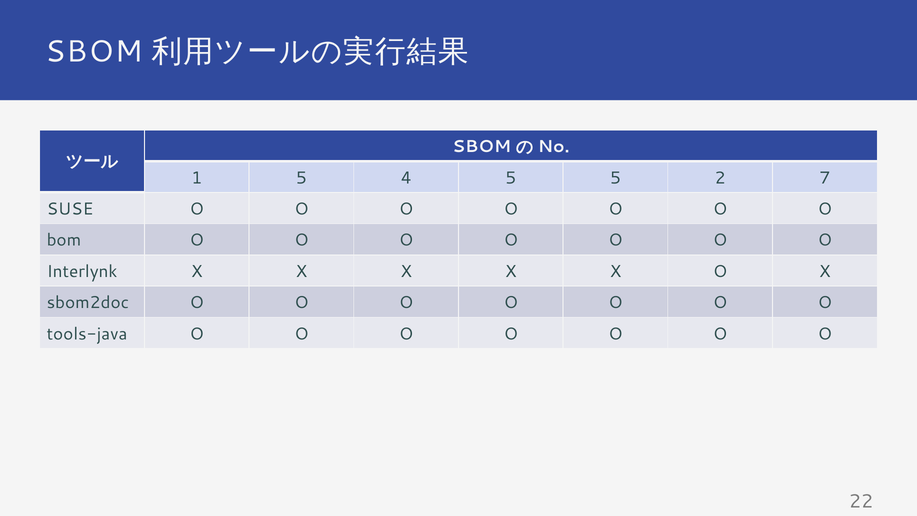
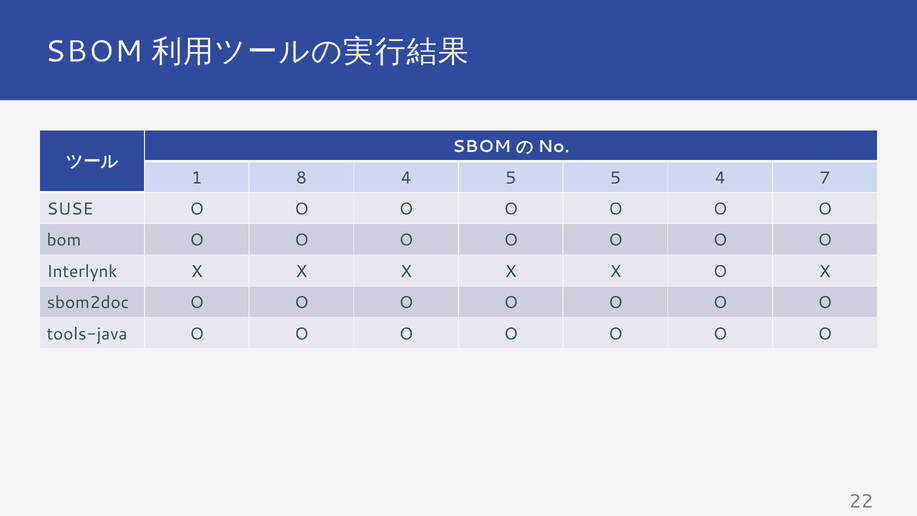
1 5: 5 -> 8
5 2: 2 -> 4
